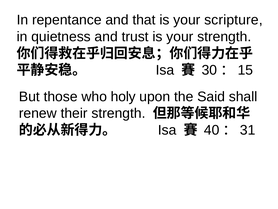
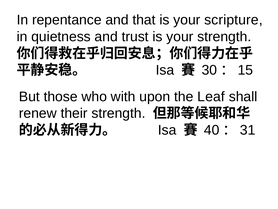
holy: holy -> with
Said: Said -> Leaf
